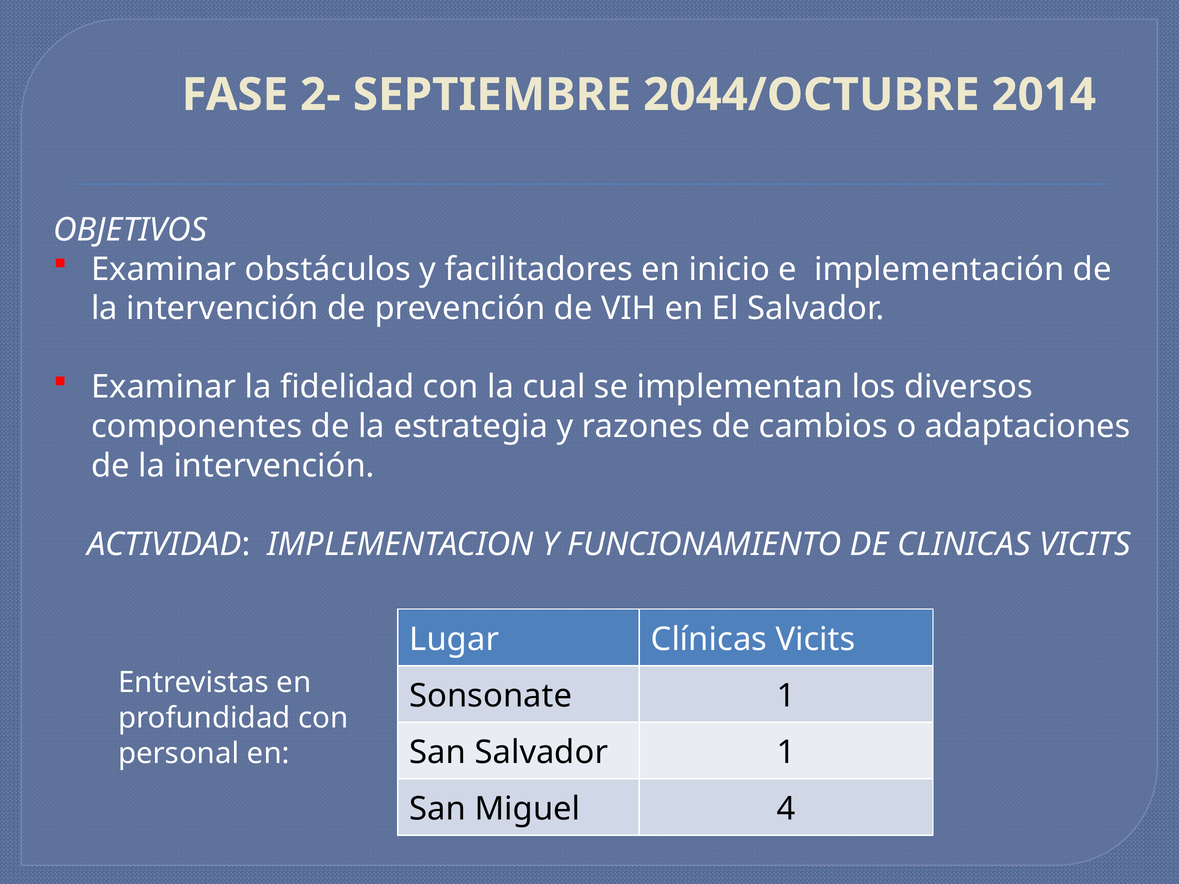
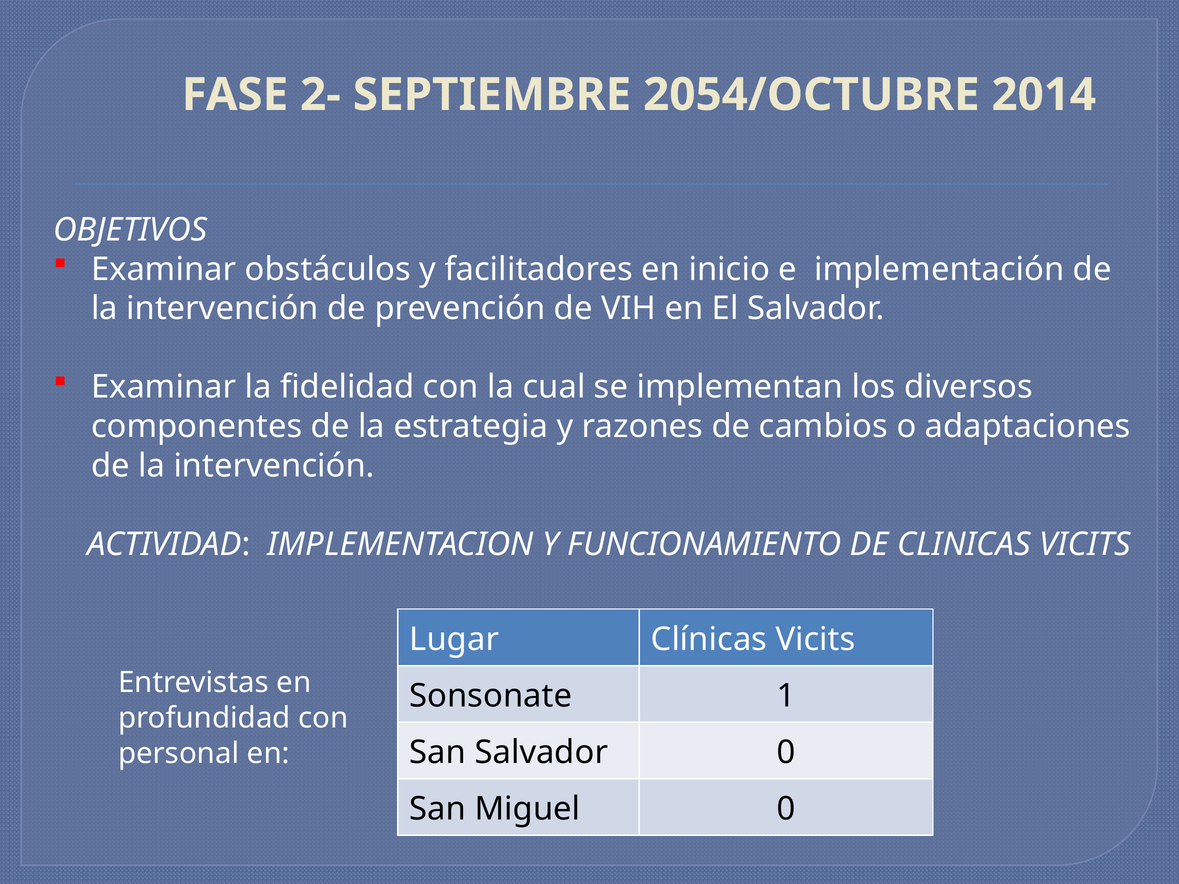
2044/OCTUBRE: 2044/OCTUBRE -> 2054/OCTUBRE
Salvador 1: 1 -> 0
Miguel 4: 4 -> 0
